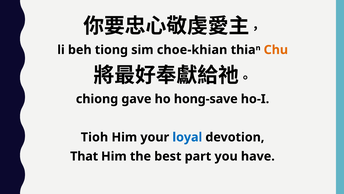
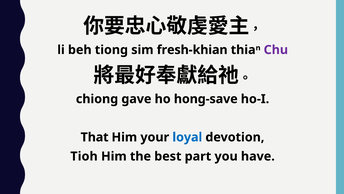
choe-khian: choe-khian -> fresh-khian
Chu colour: orange -> purple
Tioh: Tioh -> That
That: That -> Tioh
